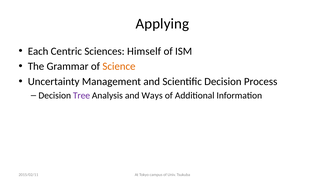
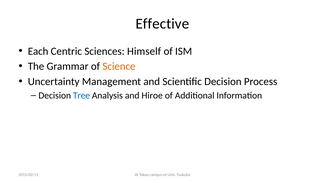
Applying: Applying -> Effective
Tree colour: purple -> blue
Ways: Ways -> Hiroe
